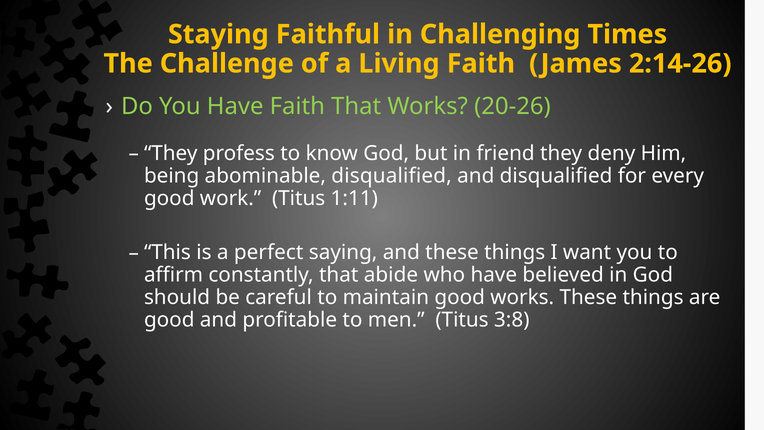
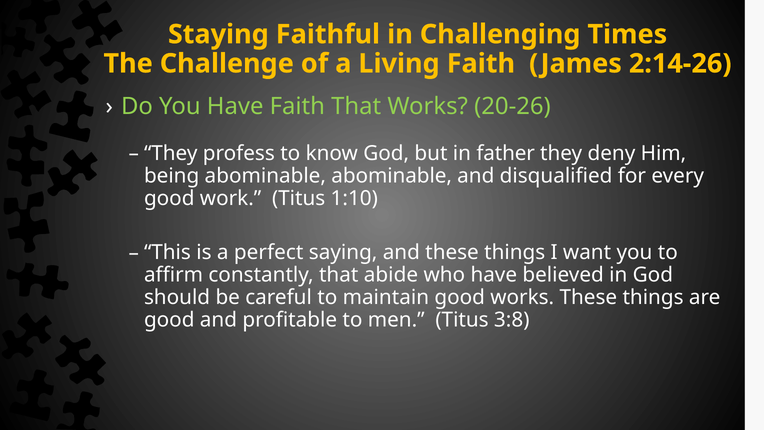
friend: friend -> father
abominable disqualified: disqualified -> abominable
1:11: 1:11 -> 1:10
